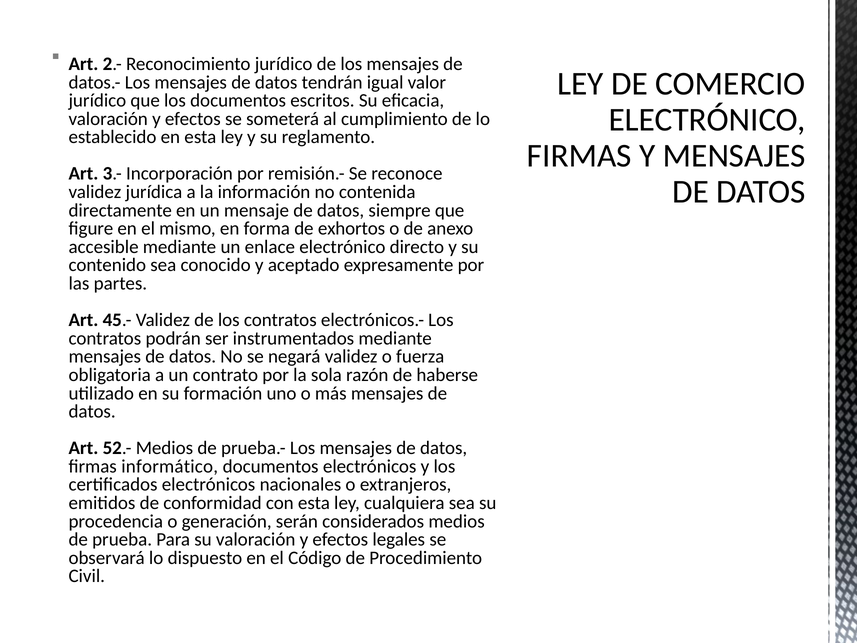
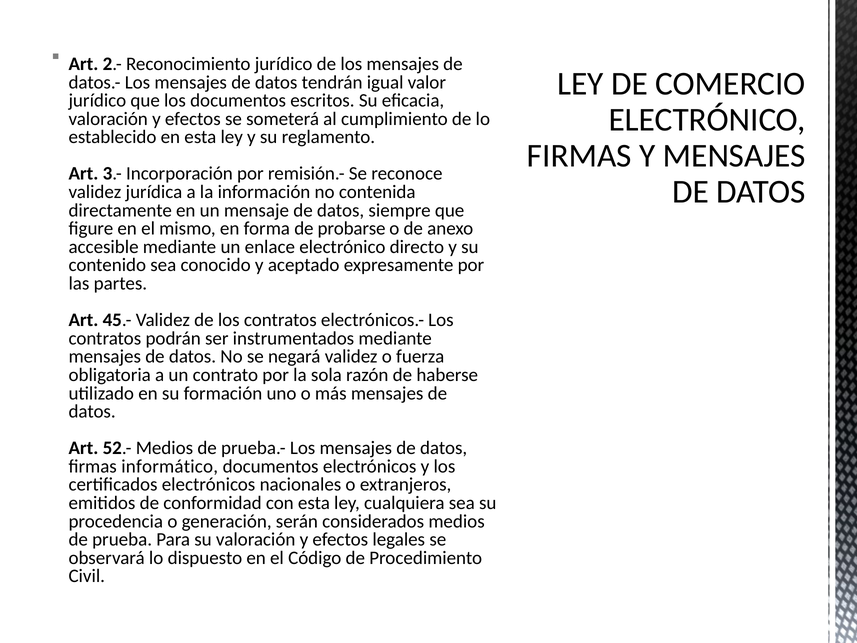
exhortos: exhortos -> probarse
